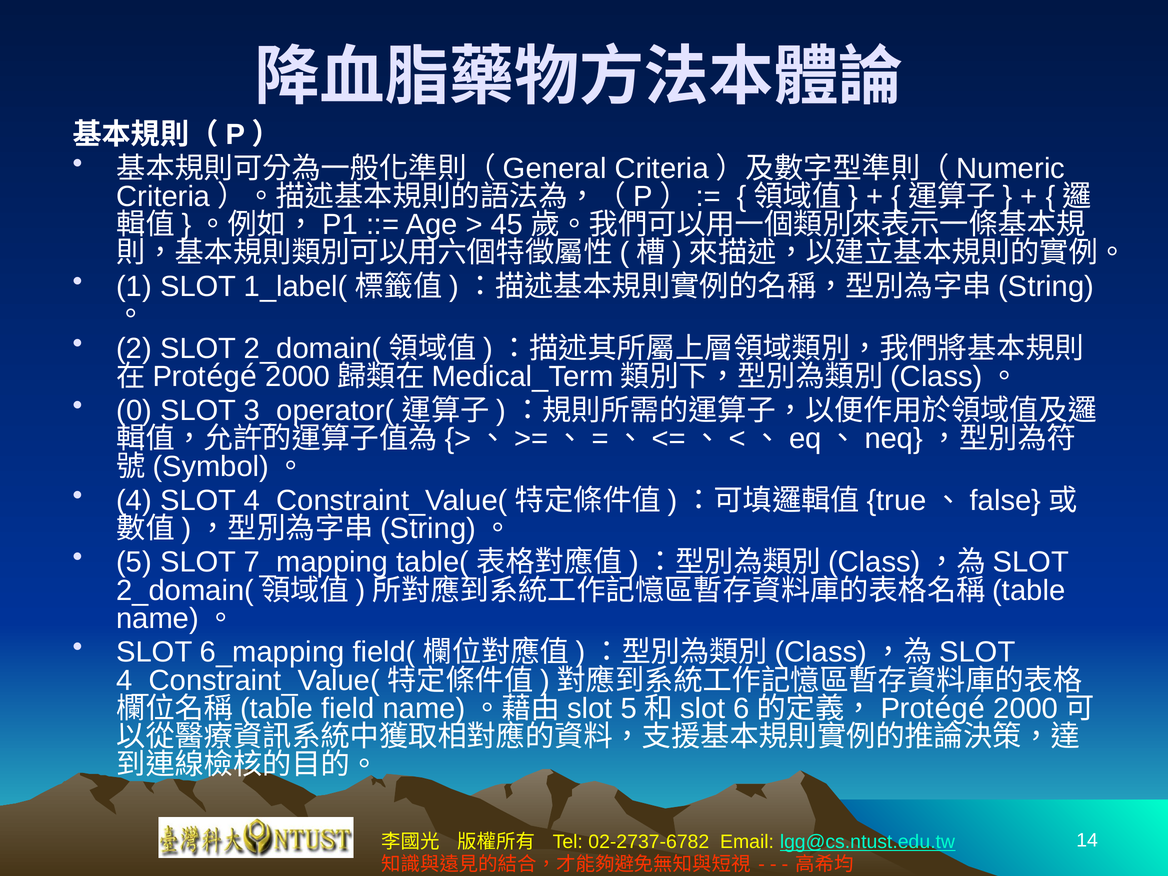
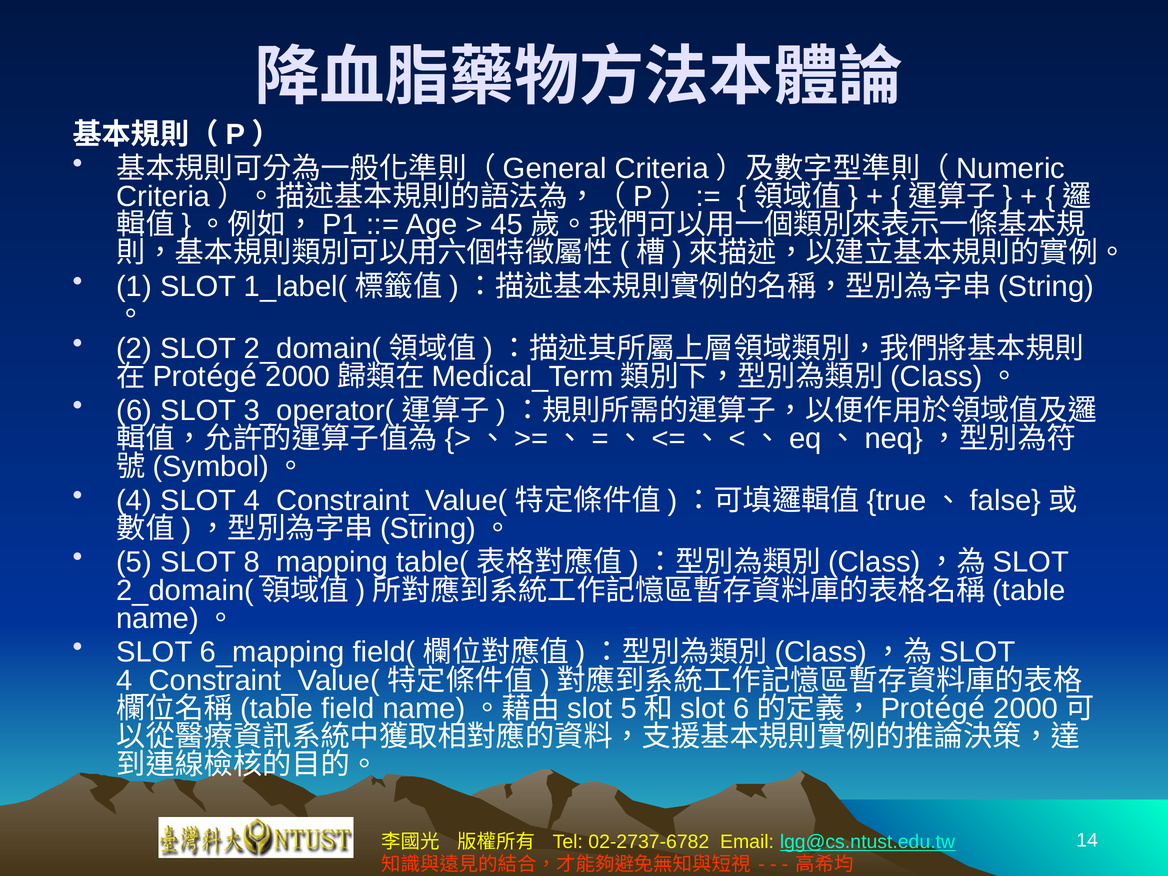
0: 0 -> 6
7_mapping: 7_mapping -> 8_mapping
